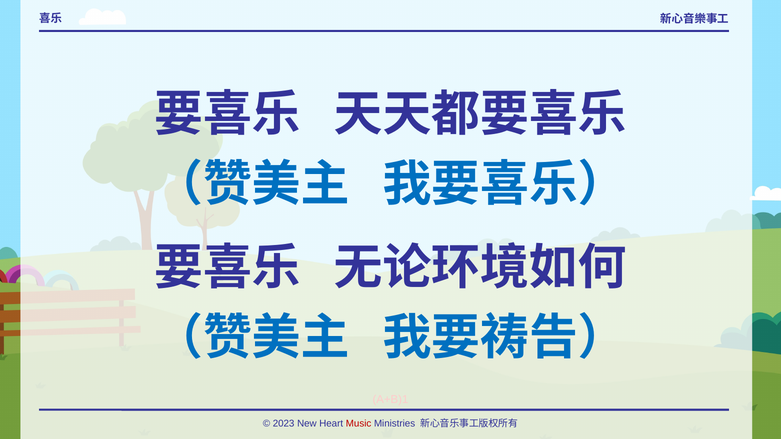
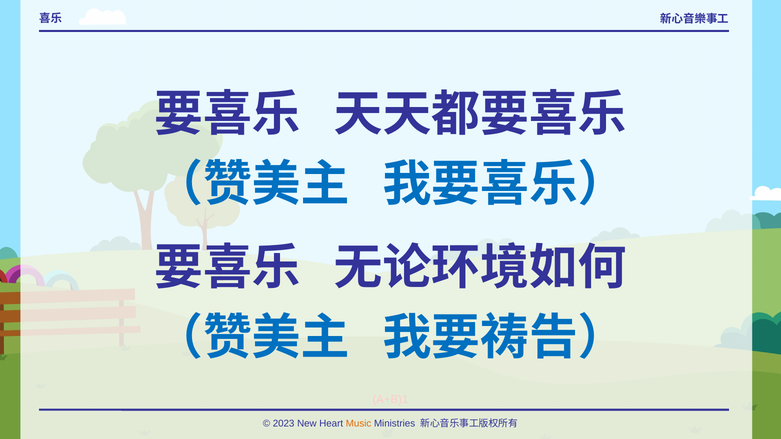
Music colour: red -> orange
